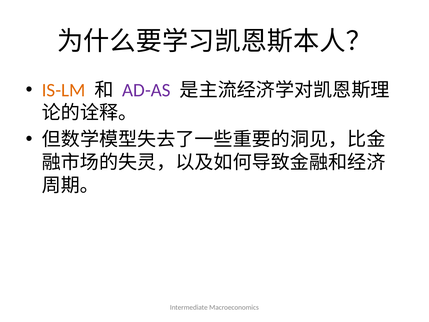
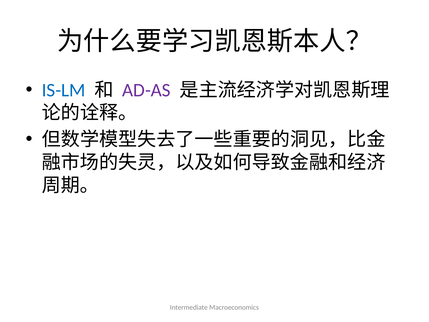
IS-LM colour: orange -> blue
